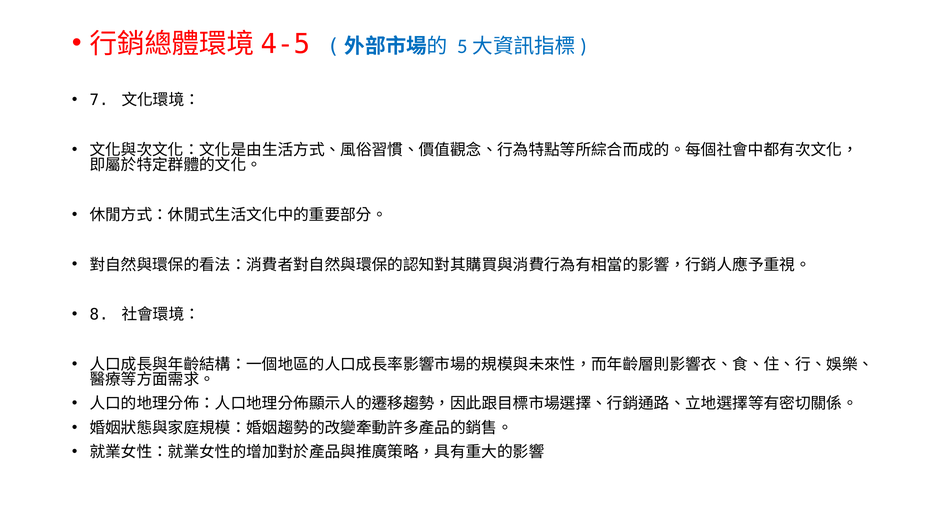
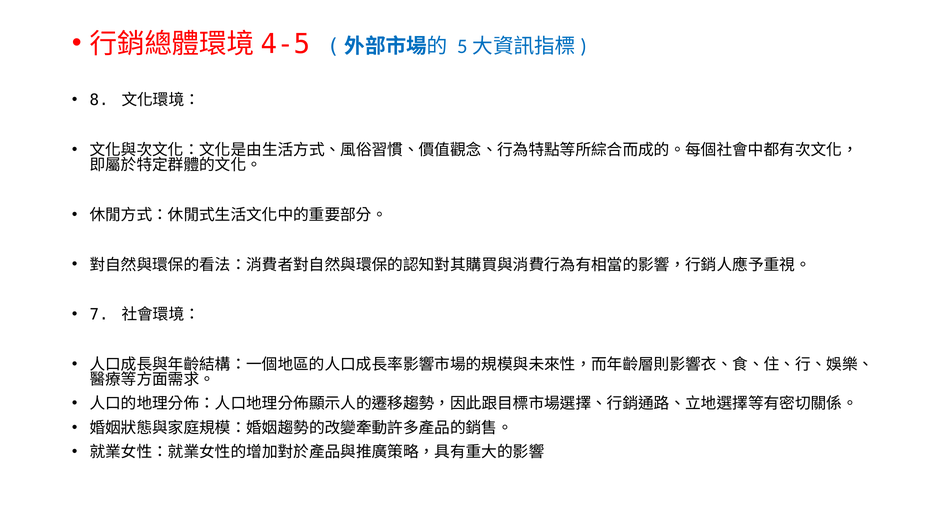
7: 7 -> 8
8: 8 -> 7
